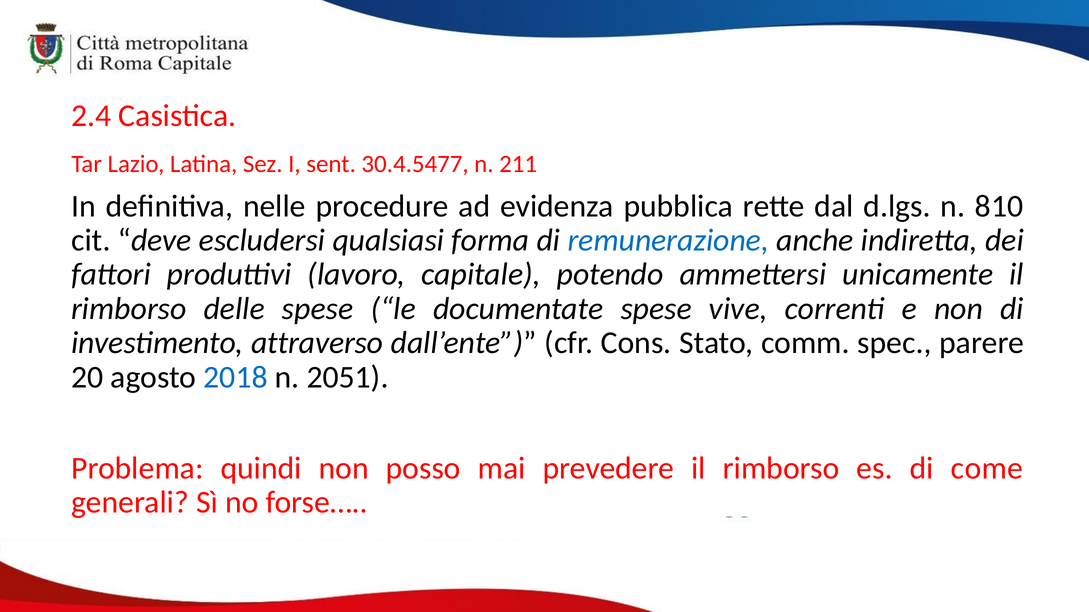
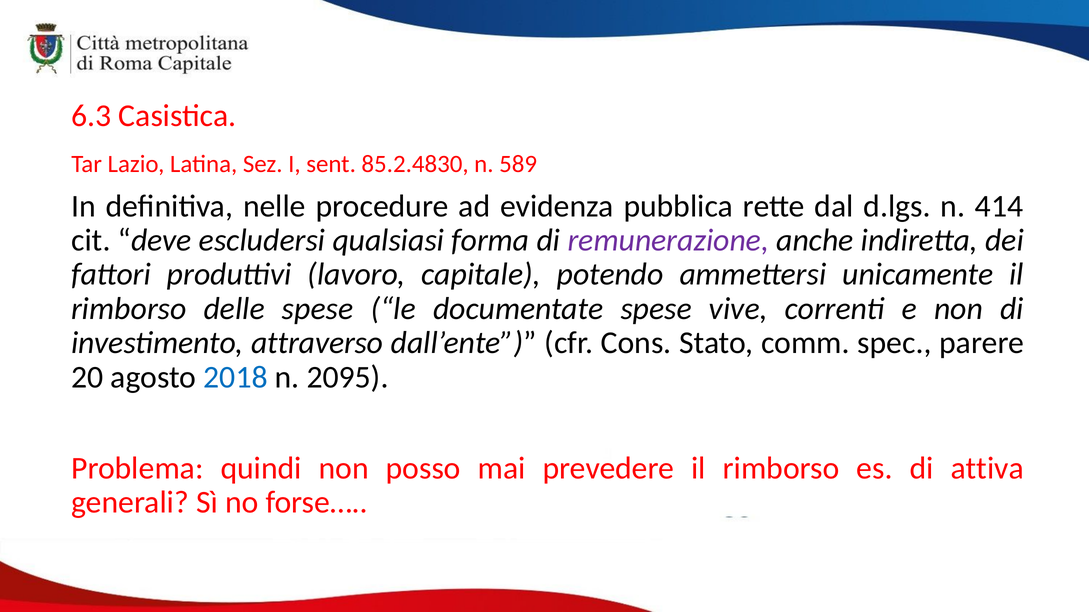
2.4: 2.4 -> 6.3
30.4.5477: 30.4.5477 -> 85.2.4830
211: 211 -> 589
810: 810 -> 414
remunerazione colour: blue -> purple
2051: 2051 -> 2095
come: come -> attiva
